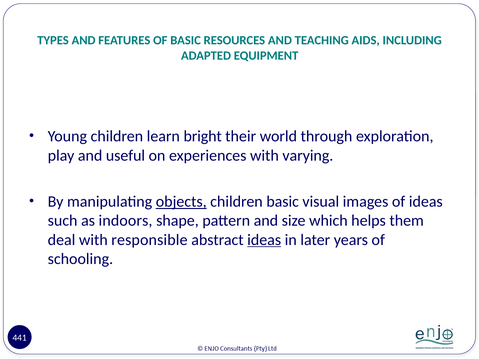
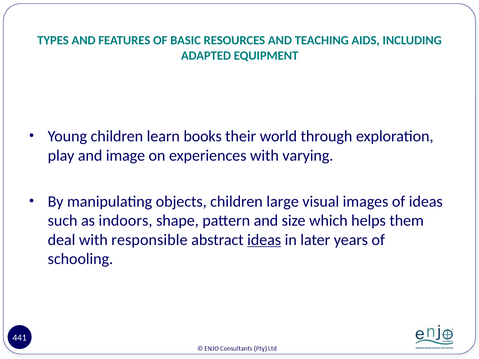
bright: bright -> books
useful: useful -> image
objects underline: present -> none
children basic: basic -> large
